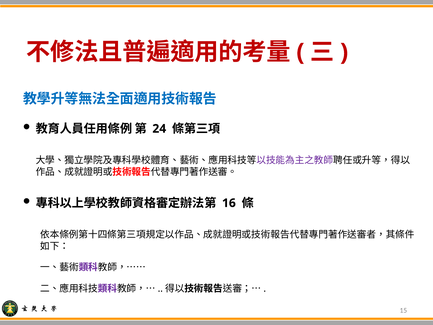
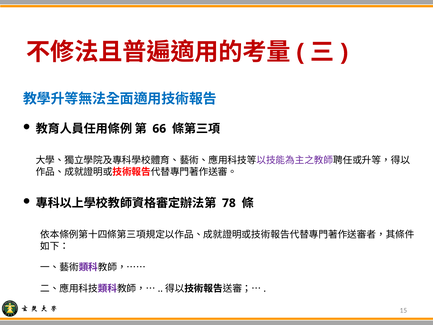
24: 24 -> 66
16: 16 -> 78
